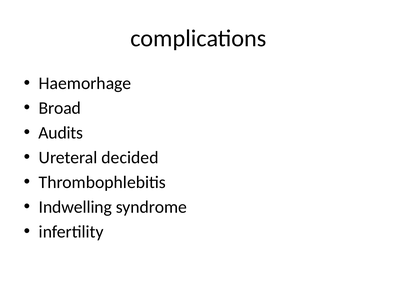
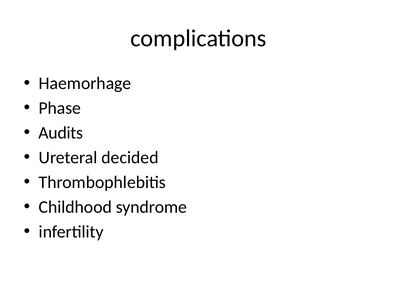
Broad: Broad -> Phase
Indwelling: Indwelling -> Childhood
